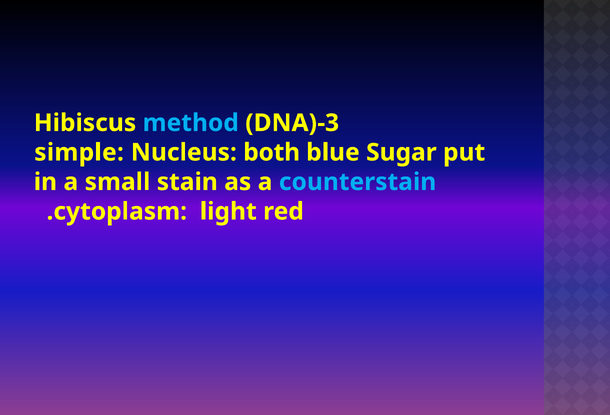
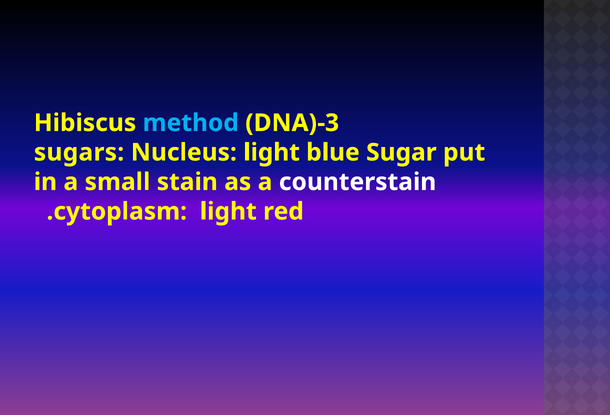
simple: simple -> sugars
Nucleus both: both -> light
counterstain colour: light blue -> white
